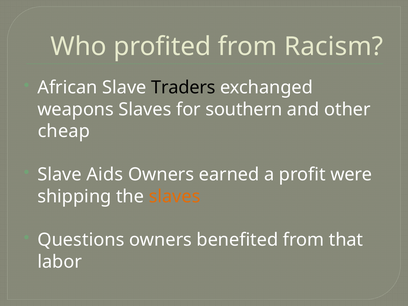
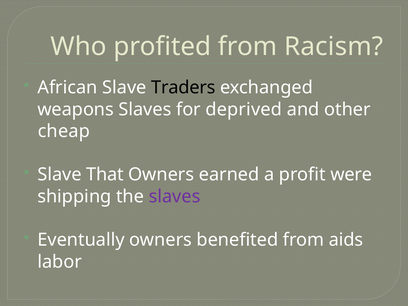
southern: southern -> deprived
Aids: Aids -> That
slaves at (175, 196) colour: orange -> purple
Questions: Questions -> Eventually
that: that -> aids
